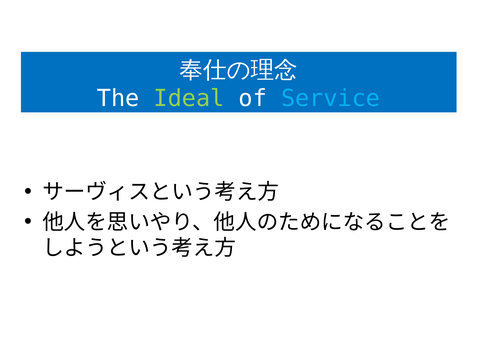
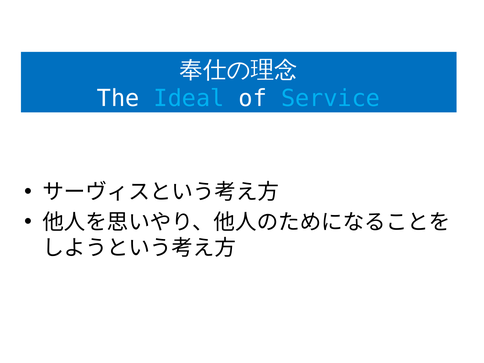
Ideal colour: light green -> light blue
